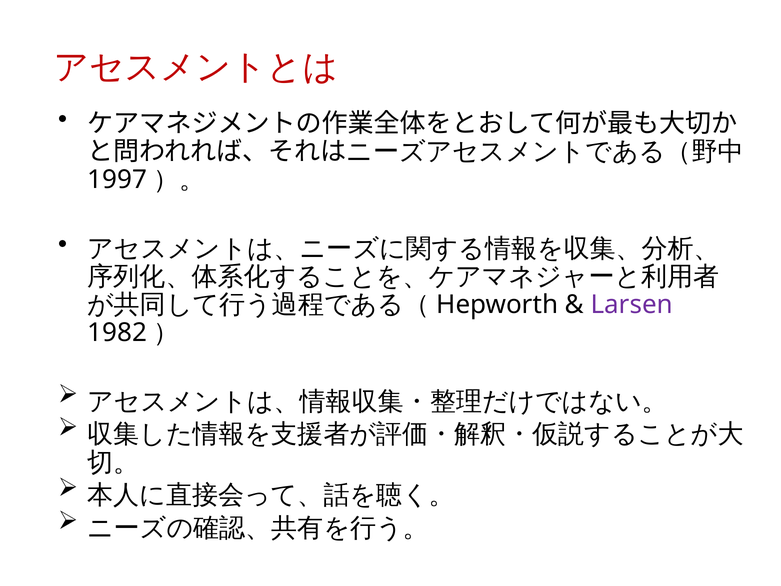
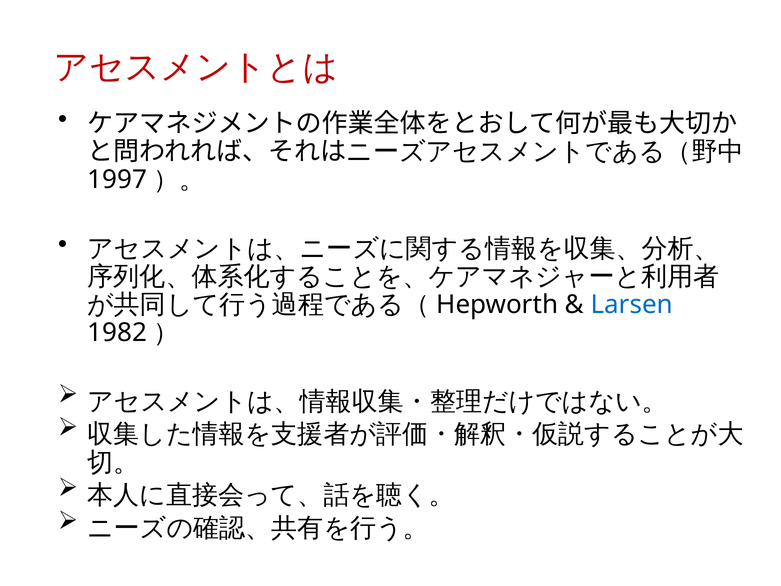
Larsen colour: purple -> blue
